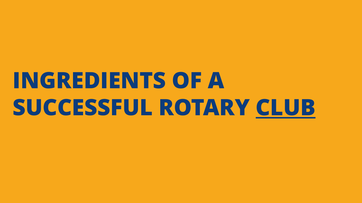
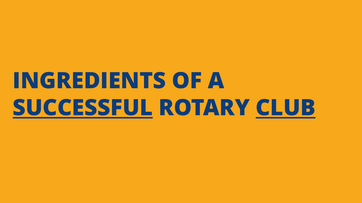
SUCCESSFUL underline: none -> present
